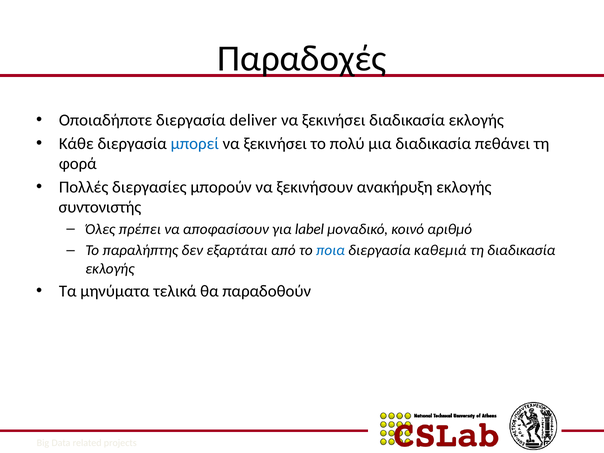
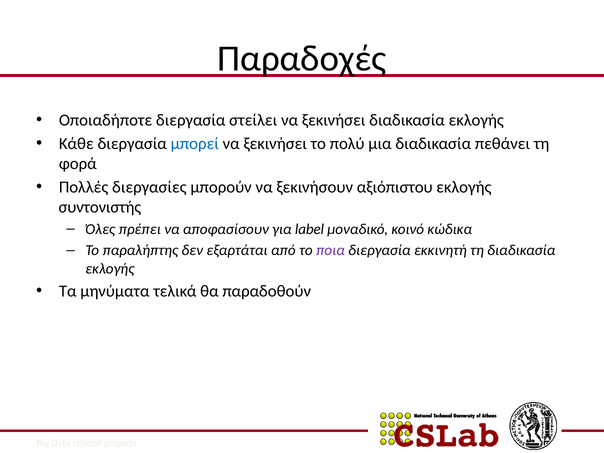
deliver: deliver -> στείλει
ανακήρυξη: ανακήρυξη -> αξιόπιστου
αριθμό: αριθμό -> κώδικα
ποια colour: blue -> purple
καθεμιά: καθεμιά -> εκκινητή
